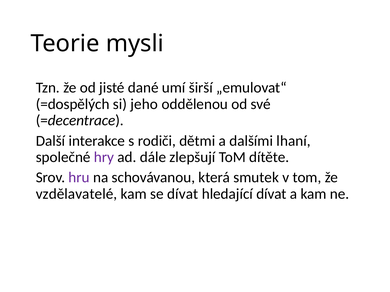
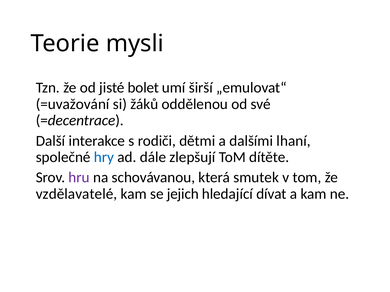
dané: dané -> bolet
=dospělých: =dospělých -> =uvažování
jeho: jeho -> žáků
hry colour: purple -> blue
se dívat: dívat -> jejich
